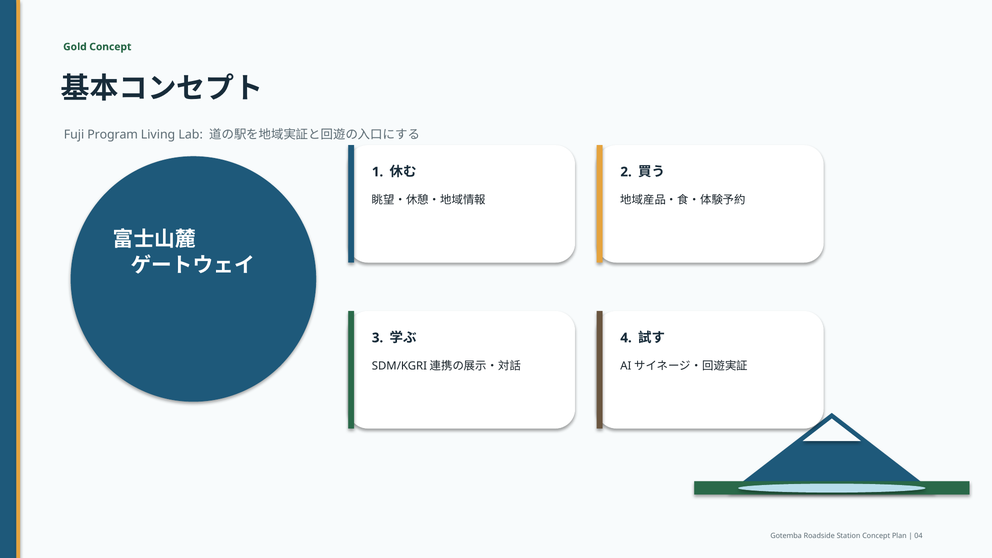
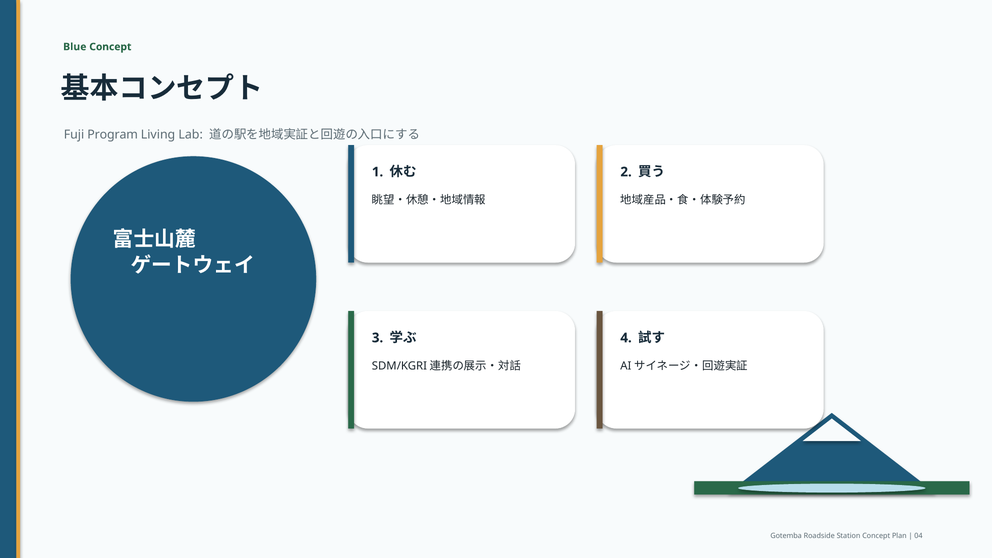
Gold: Gold -> Blue
